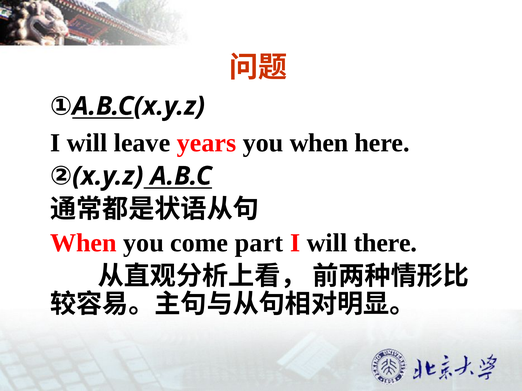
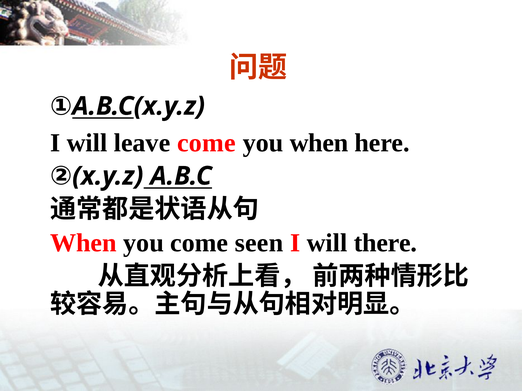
leave years: years -> come
part: part -> seen
